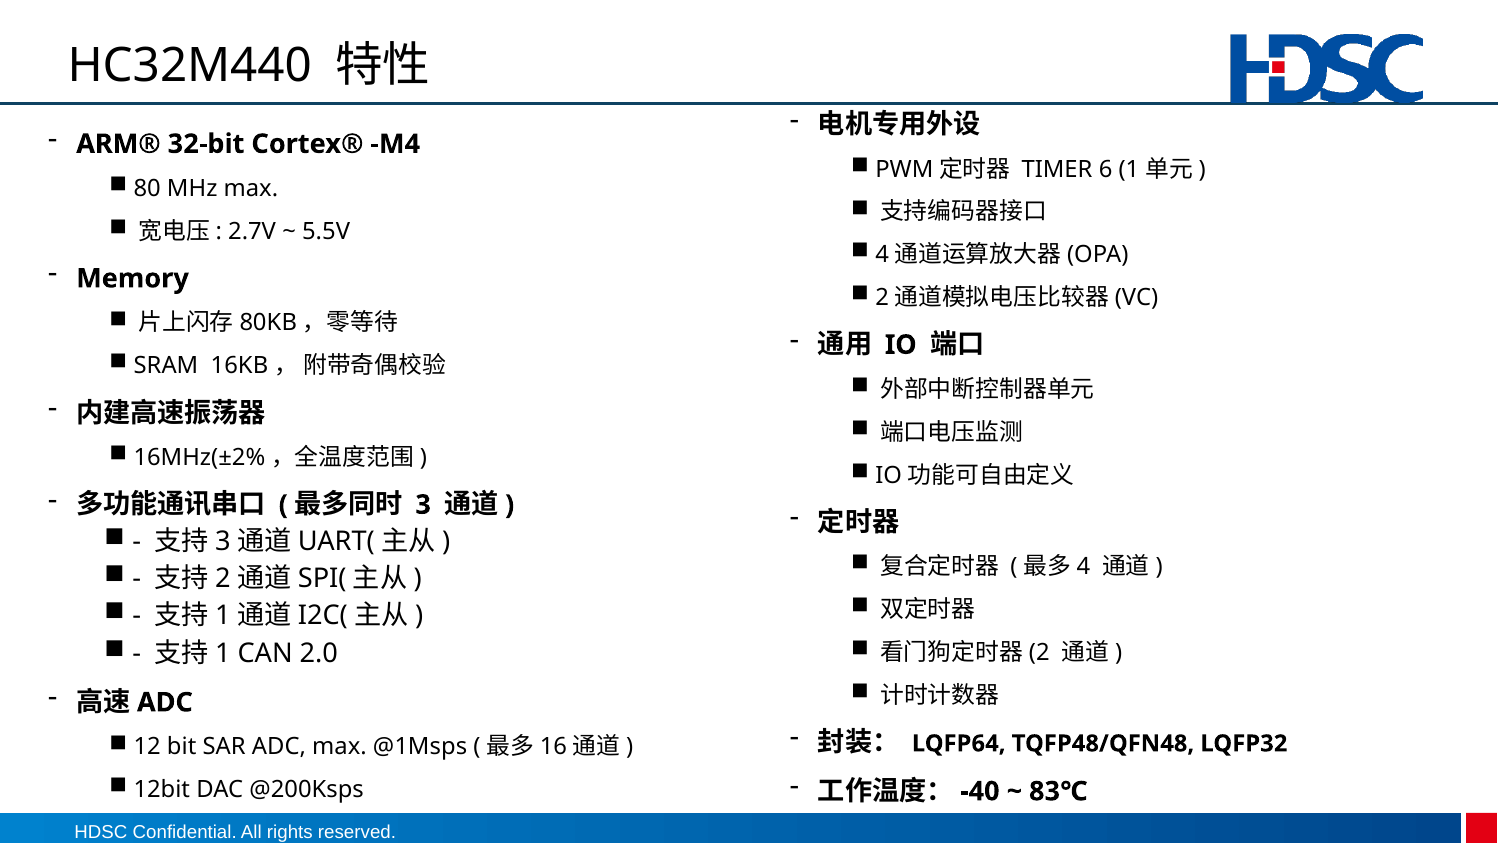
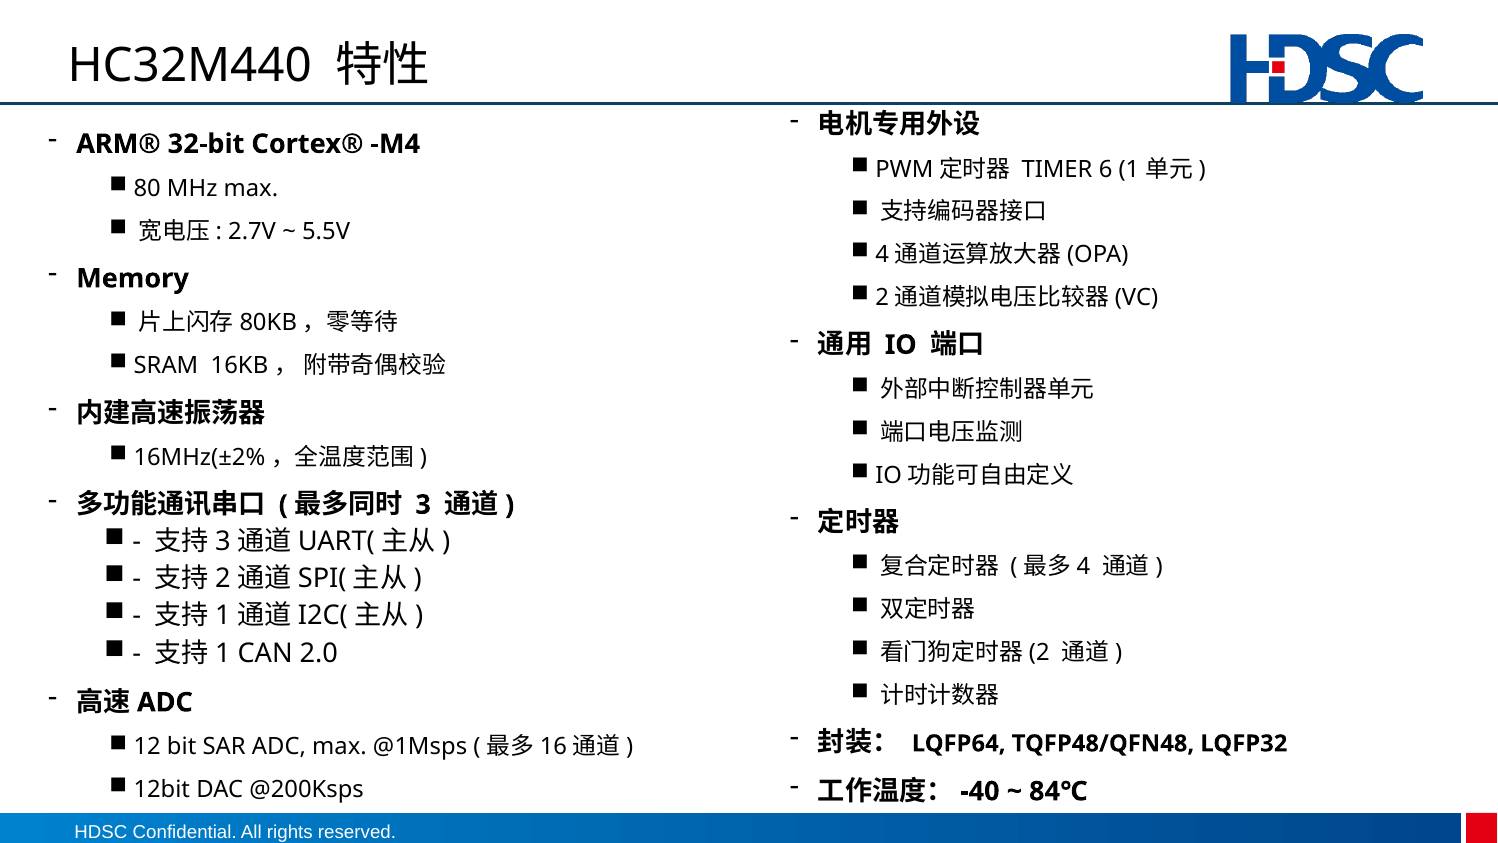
83℃: 83℃ -> 84℃
